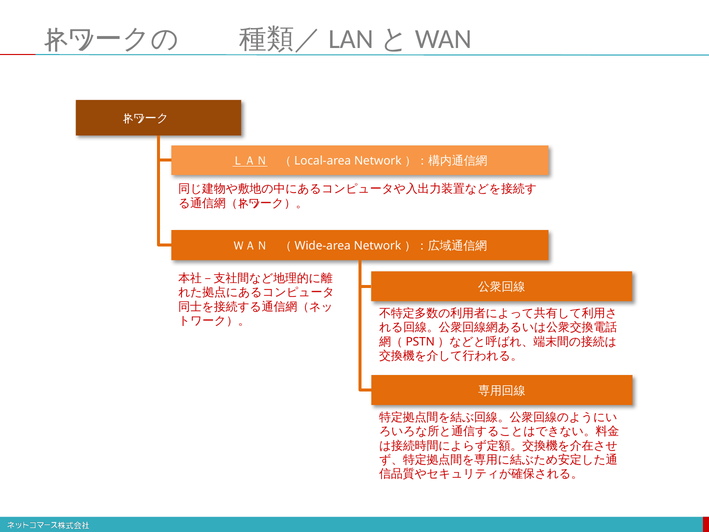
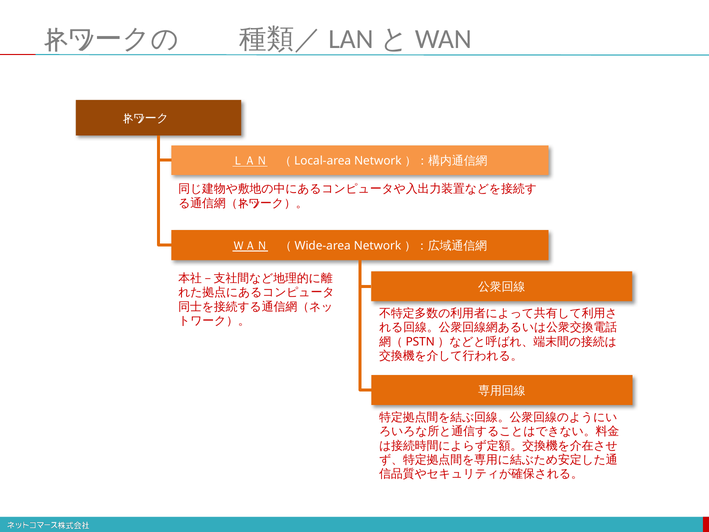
ＷＡＮ underline: none -> present
